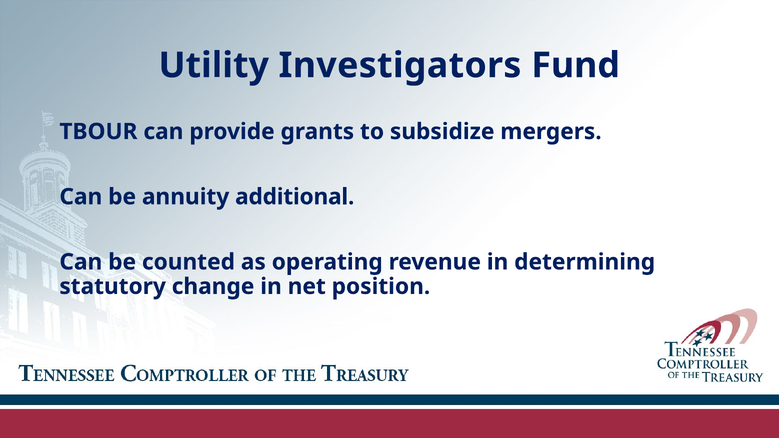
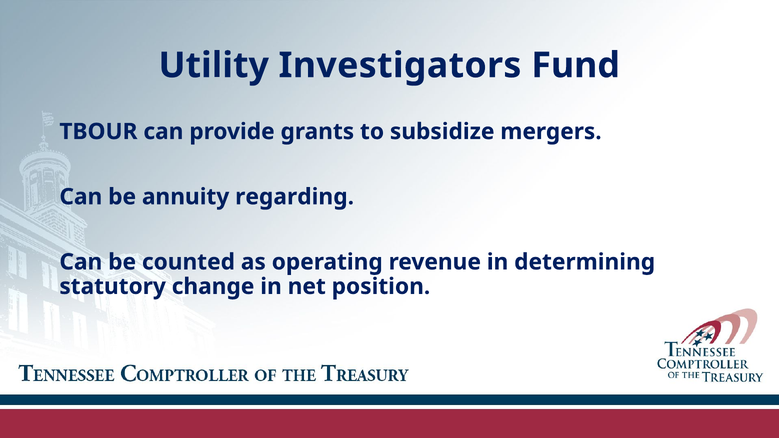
additional: additional -> regarding
